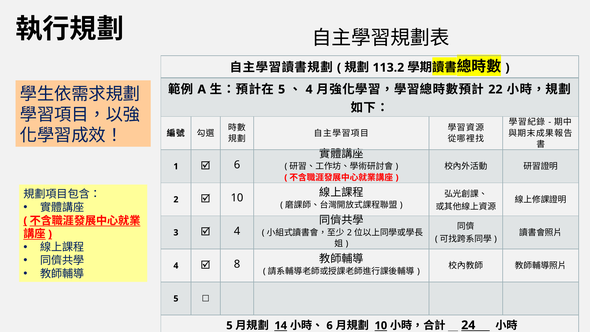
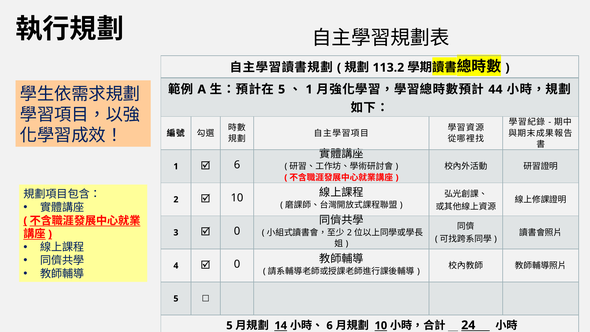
4 at (309, 89): 4 -> 1
22: 22 -> 44
4 at (237, 231): 4 -> 0
8 at (237, 264): 8 -> 0
